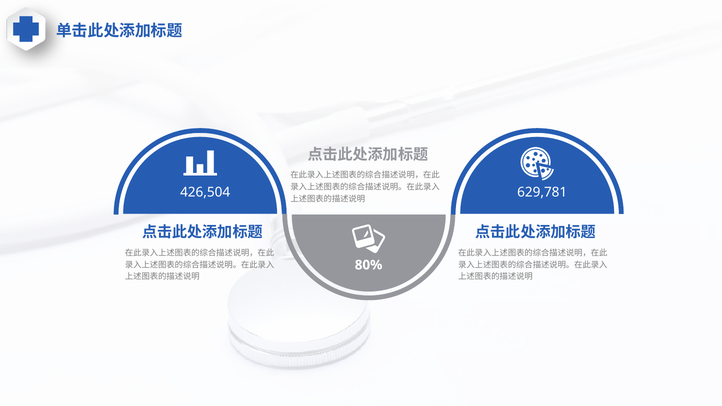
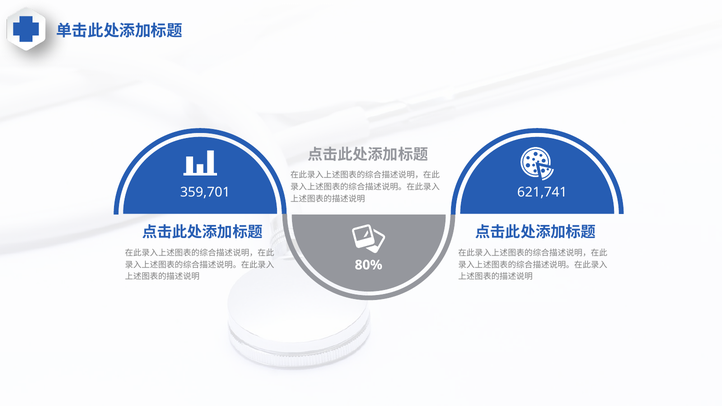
426,504: 426,504 -> 359,701
629,781: 629,781 -> 621,741
